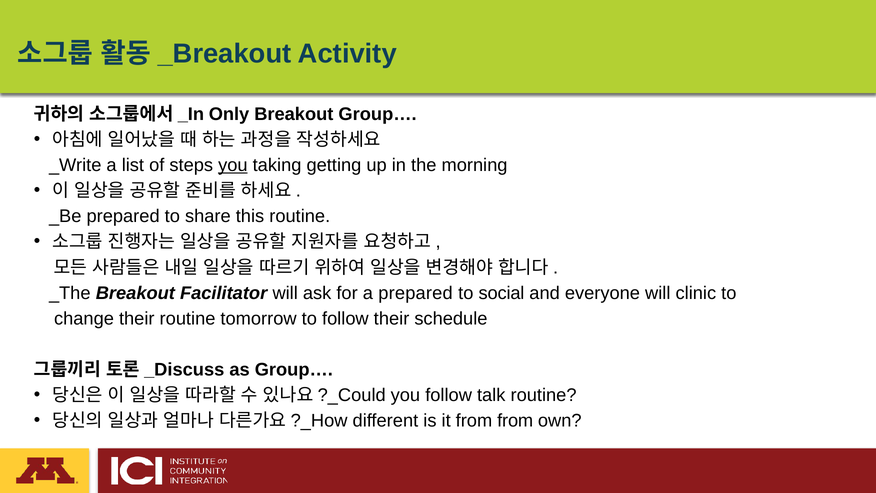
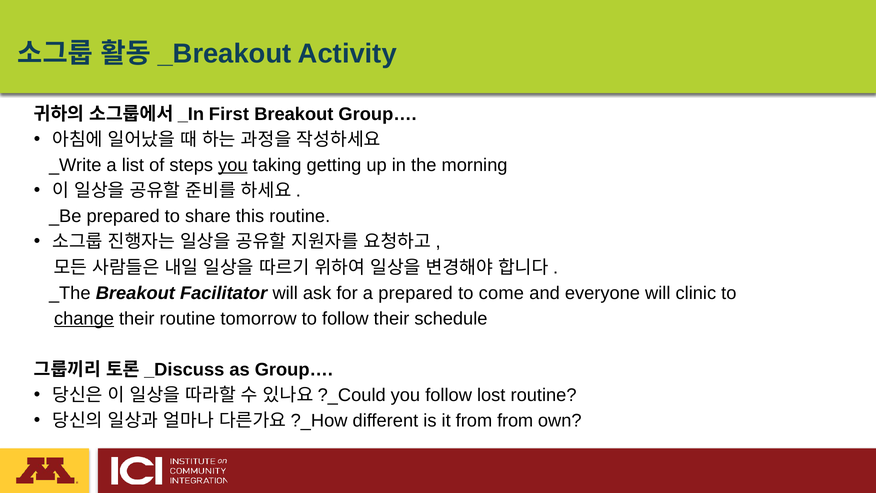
Only: Only -> First
social: social -> come
change underline: none -> present
talk: talk -> lost
